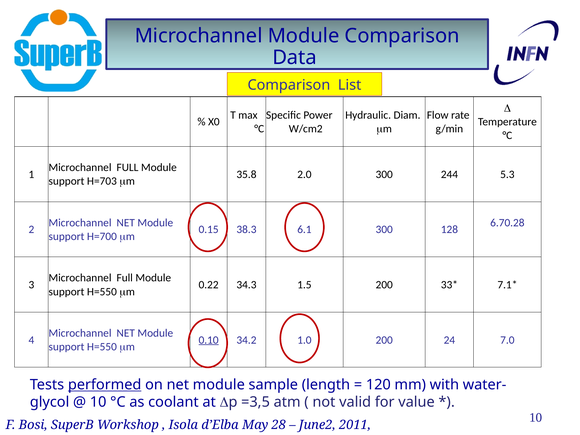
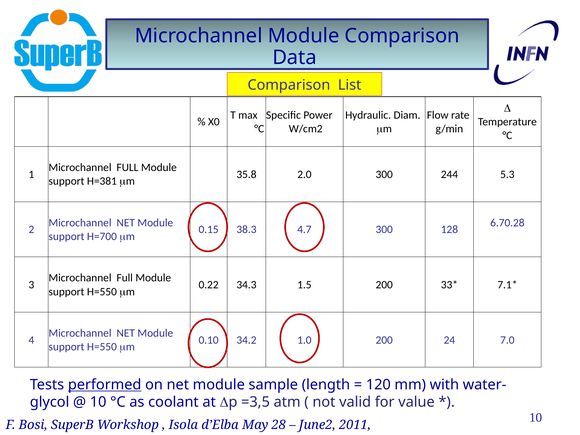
H=703: H=703 -> H=381
6.1: 6.1 -> 4.7
0.10 underline: present -> none
